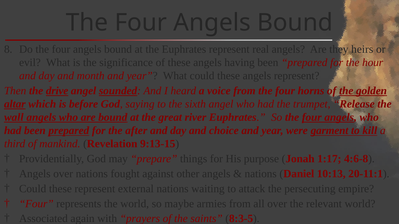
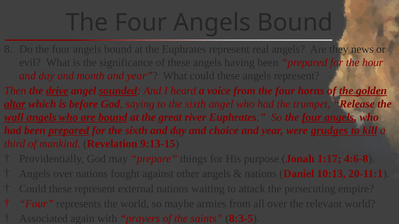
heirs: heirs -> news
for the after: after -> sixth
garment: garment -> grudges
